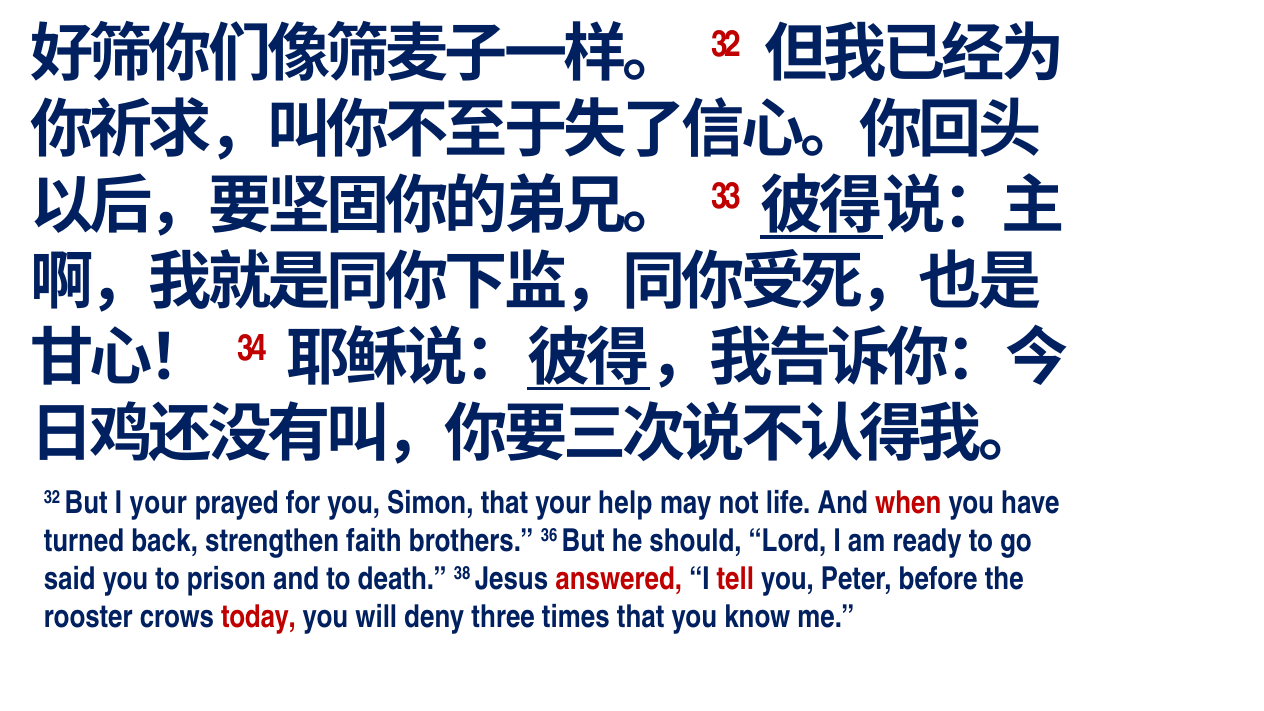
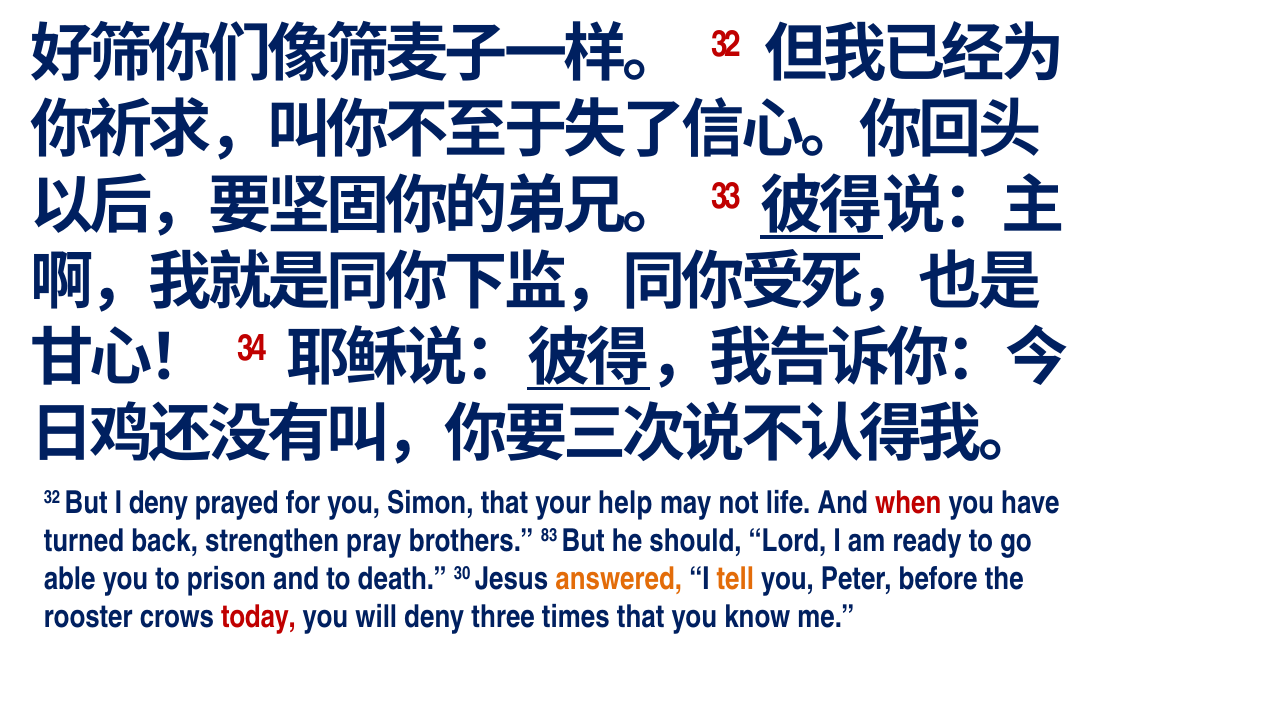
I your: your -> deny
faith: faith -> pray
36: 36 -> 83
said: said -> able
38: 38 -> 30
answered colour: red -> orange
tell colour: red -> orange
